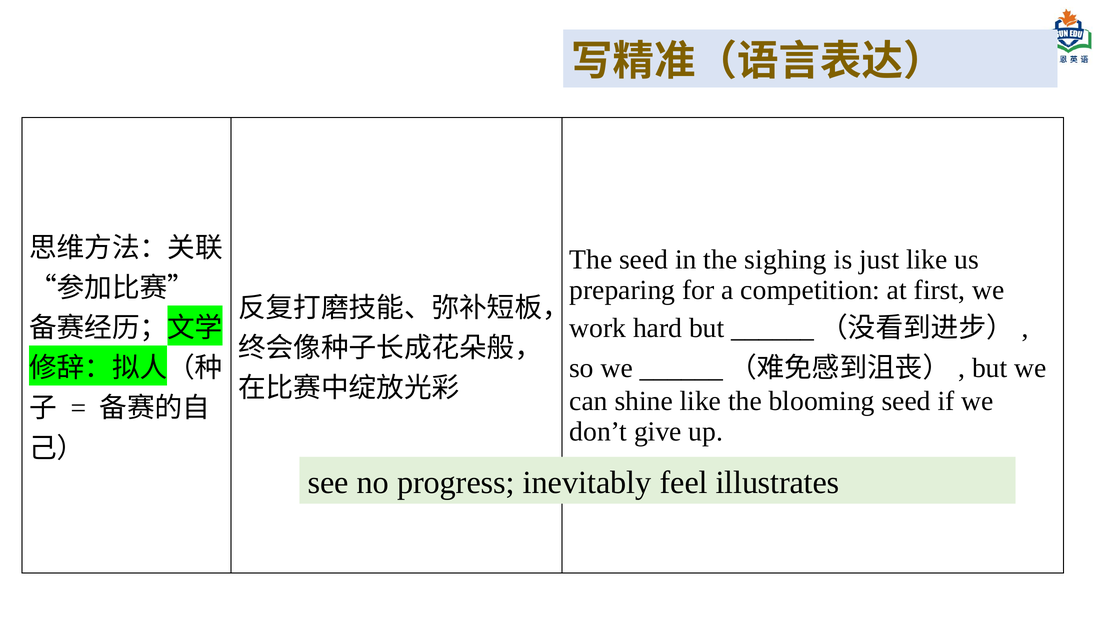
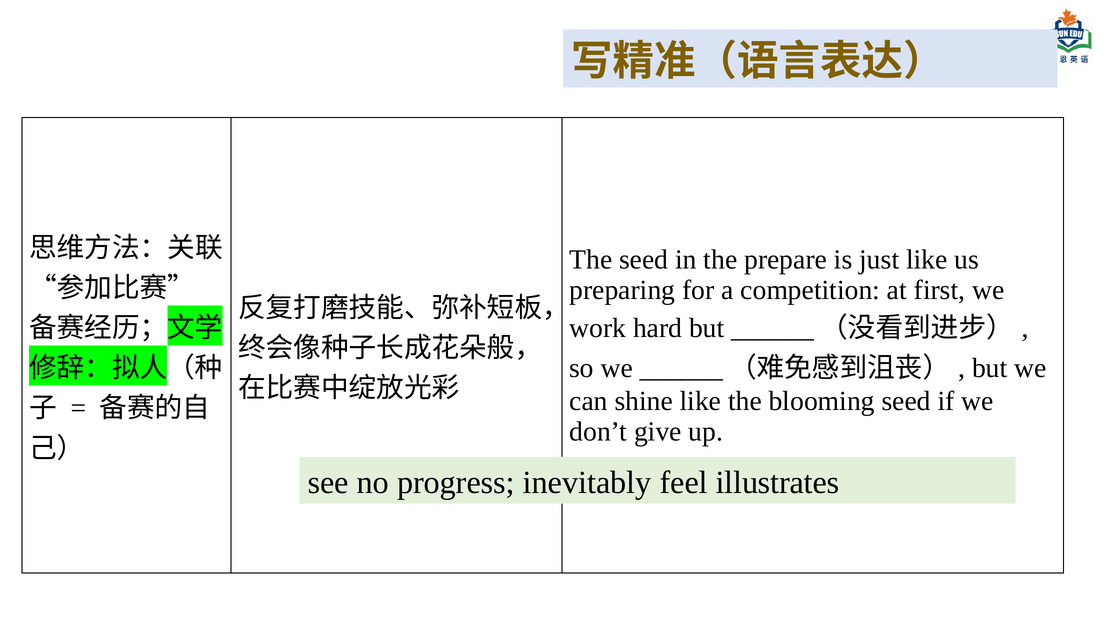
sighing: sighing -> prepare
